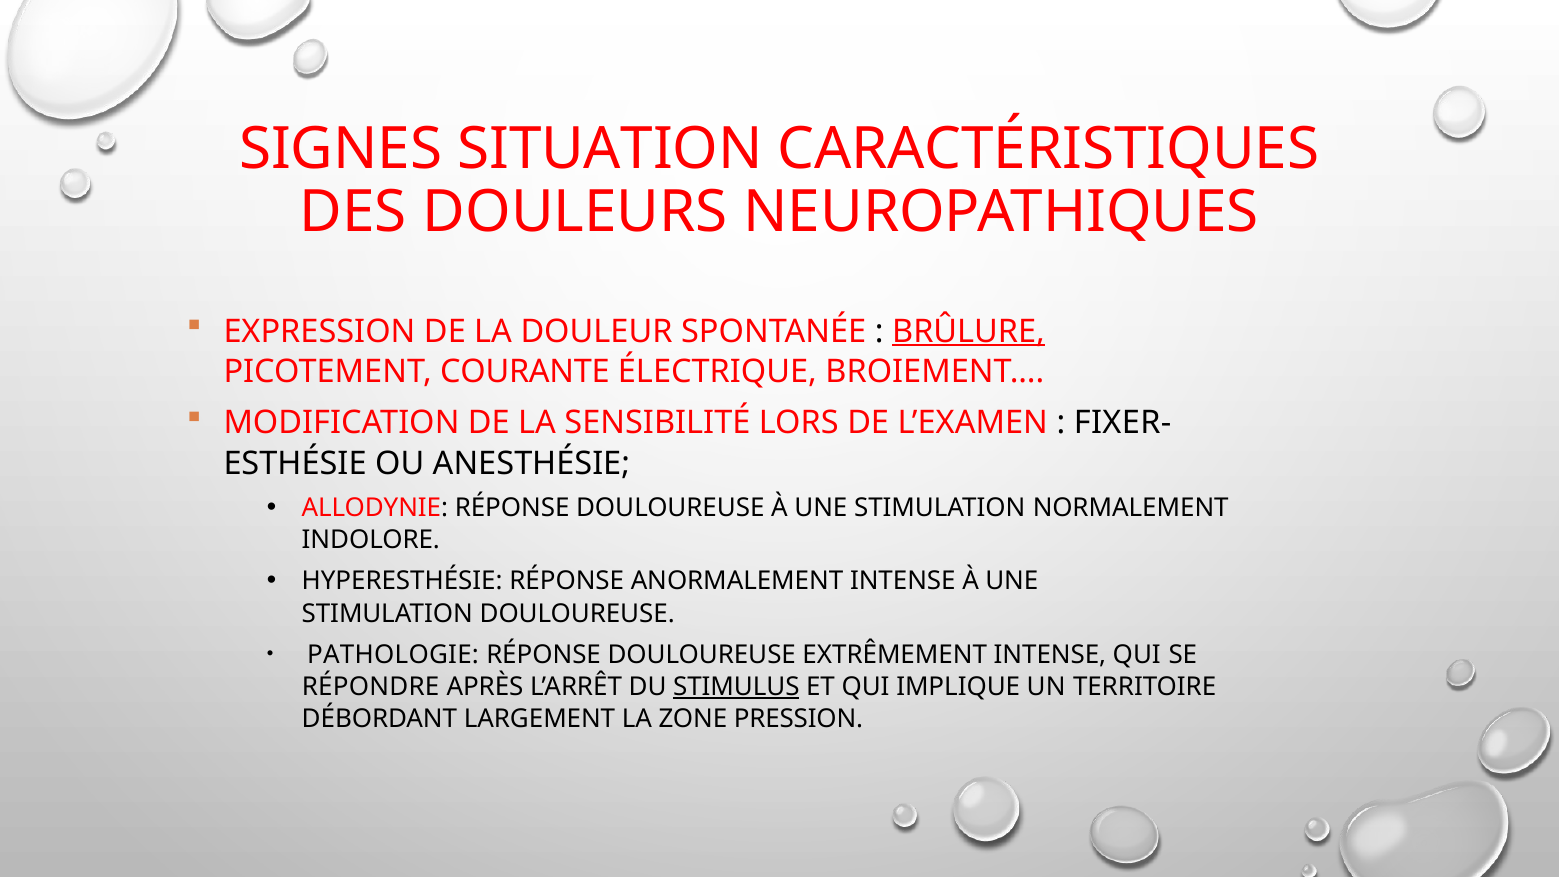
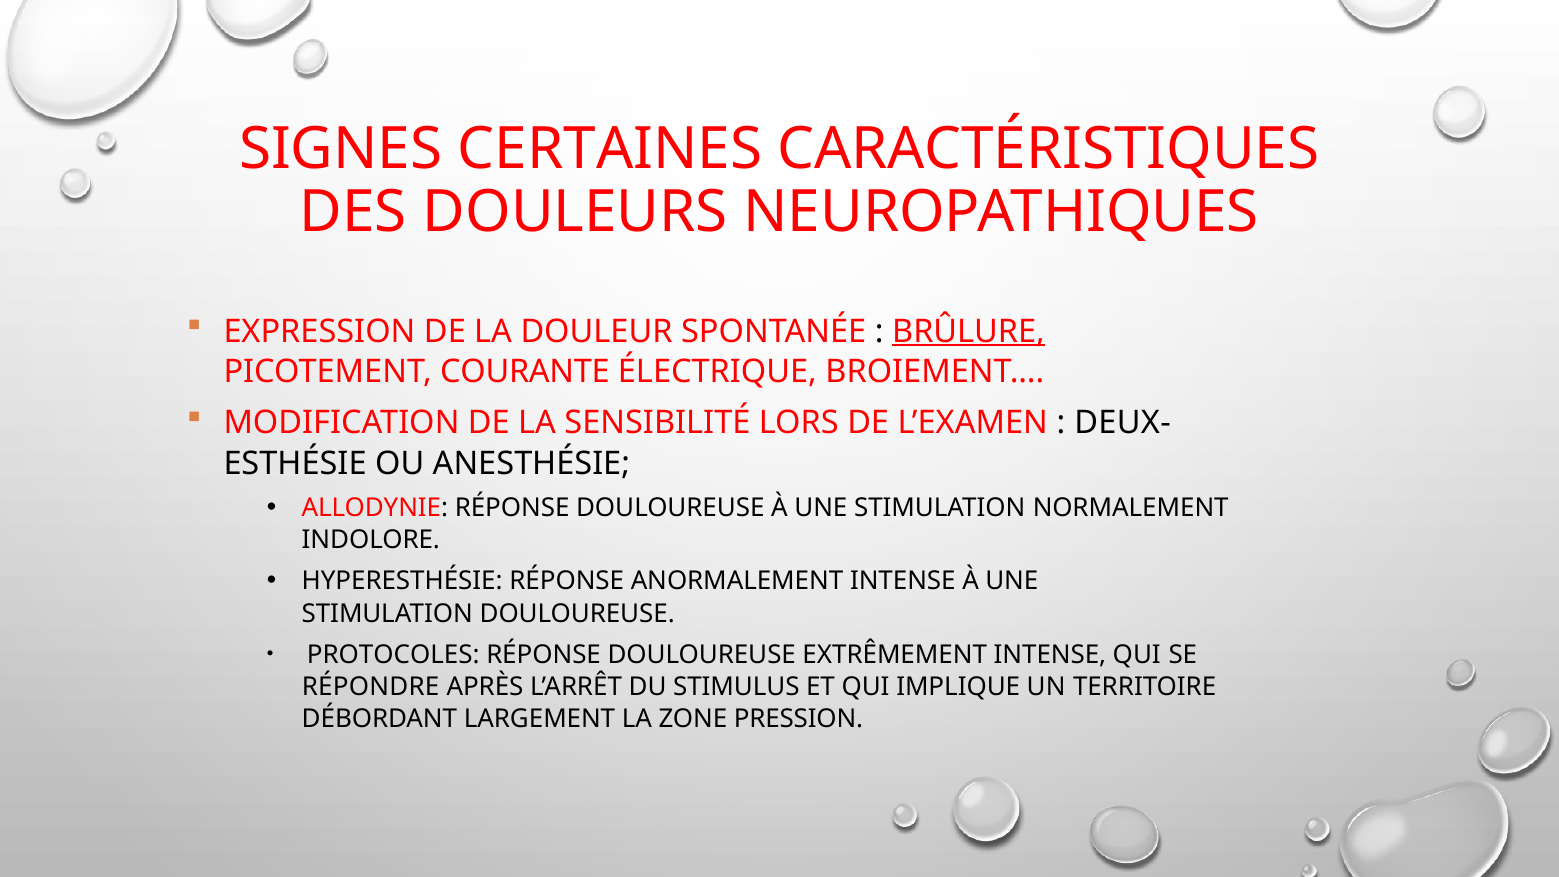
SITUATION: SITUATION -> CERTAINES
FIXER-: FIXER- -> DEUX-
PATHOLOGIE: PATHOLOGIE -> PROTOCOLES
STIMULUS underline: present -> none
